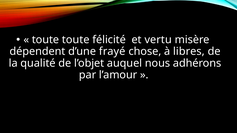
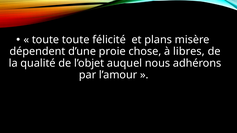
vertu: vertu -> plans
frayé: frayé -> proie
